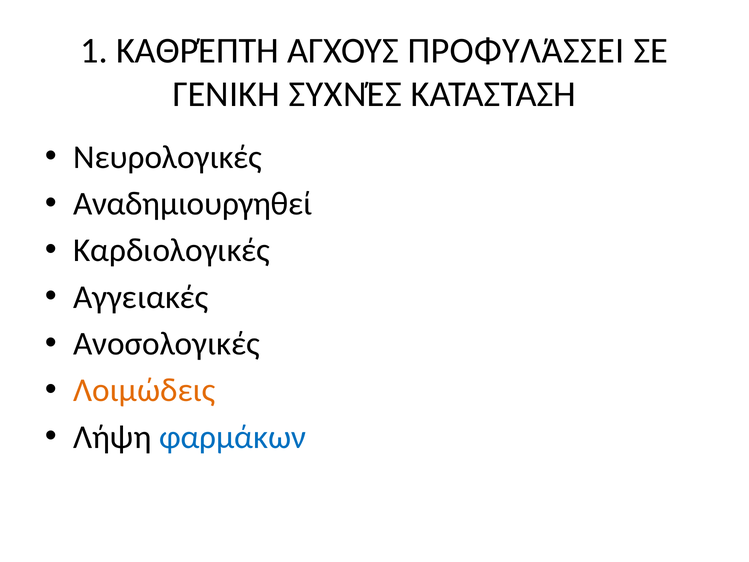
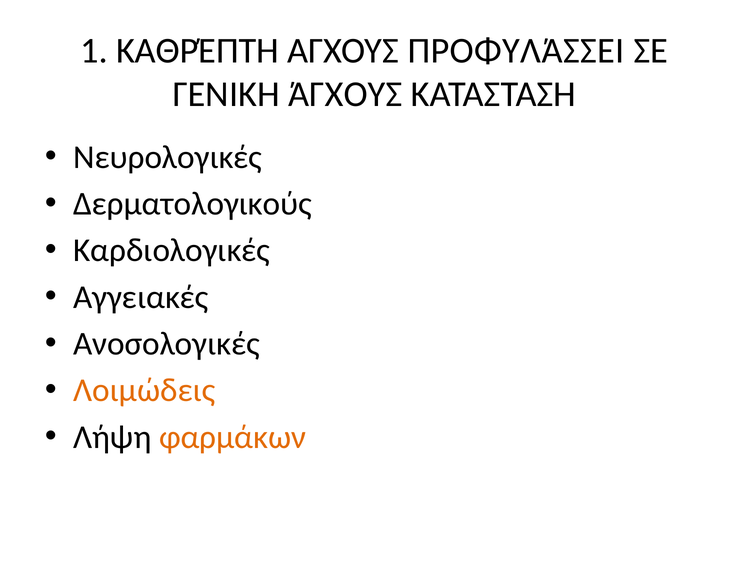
ΣΥΧΝΈΣ: ΣΥΧΝΈΣ -> ΆΓΧΟΥΣ
Αναδημιουργηθεί: Αναδημιουργηθεί -> Δερματολογικούς
φαρμάκων colour: blue -> orange
